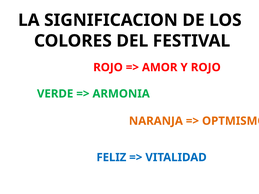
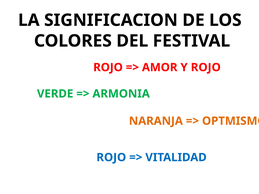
FELIZ at (111, 158): FELIZ -> ROJO
